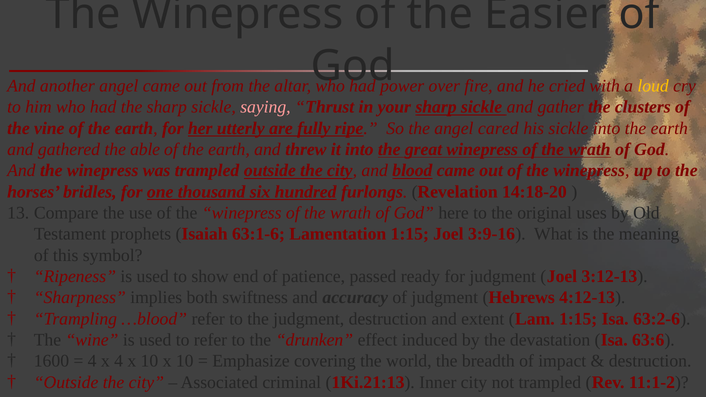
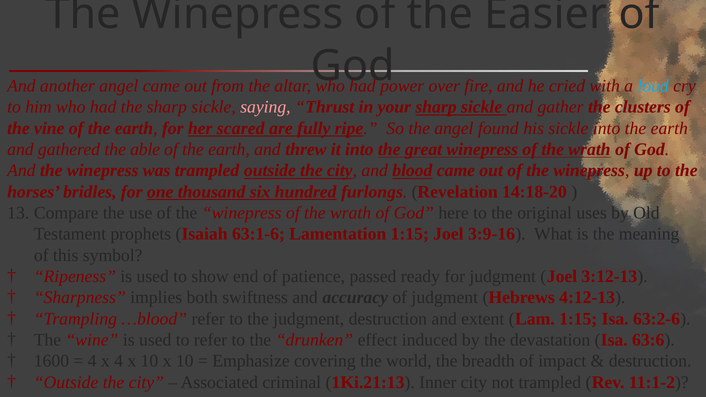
loud colour: yellow -> light blue
utterly: utterly -> scared
cared: cared -> found
